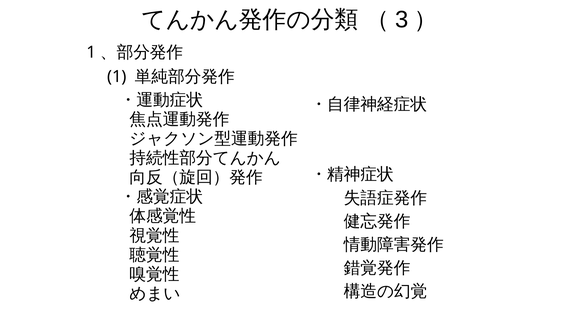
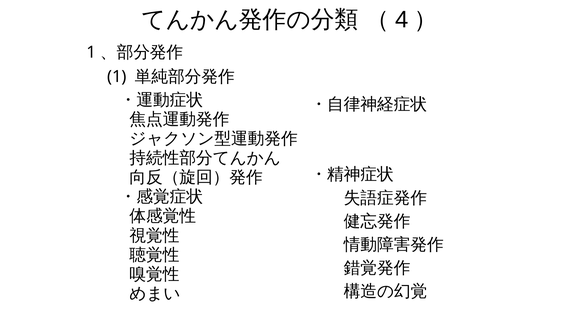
3: 3 -> 4
